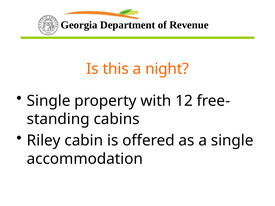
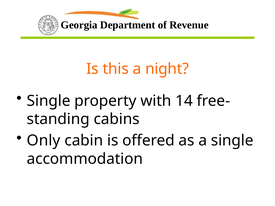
12: 12 -> 14
Riley: Riley -> Only
